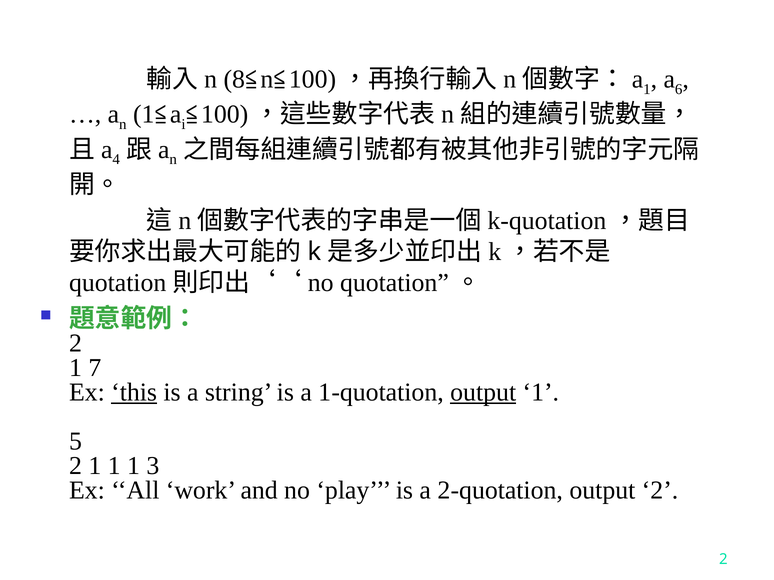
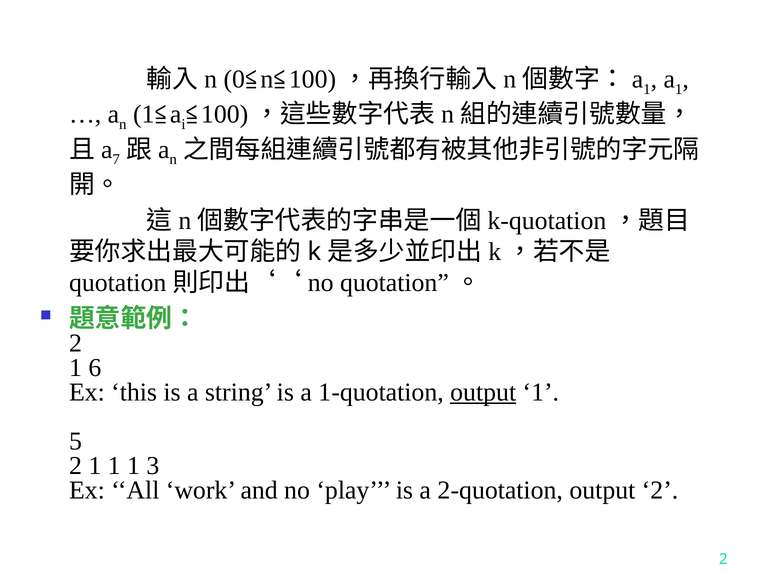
8: 8 -> 0
a 6: 6 -> 1
4: 4 -> 7
7: 7 -> 6
this underline: present -> none
